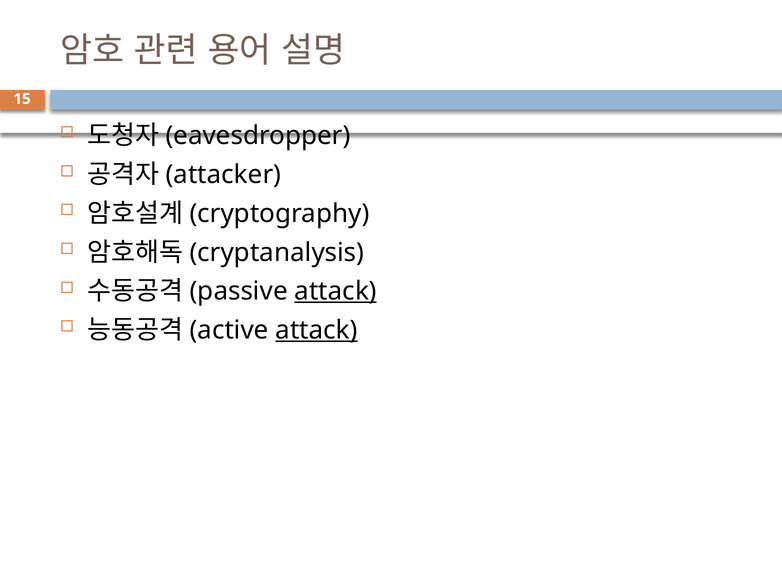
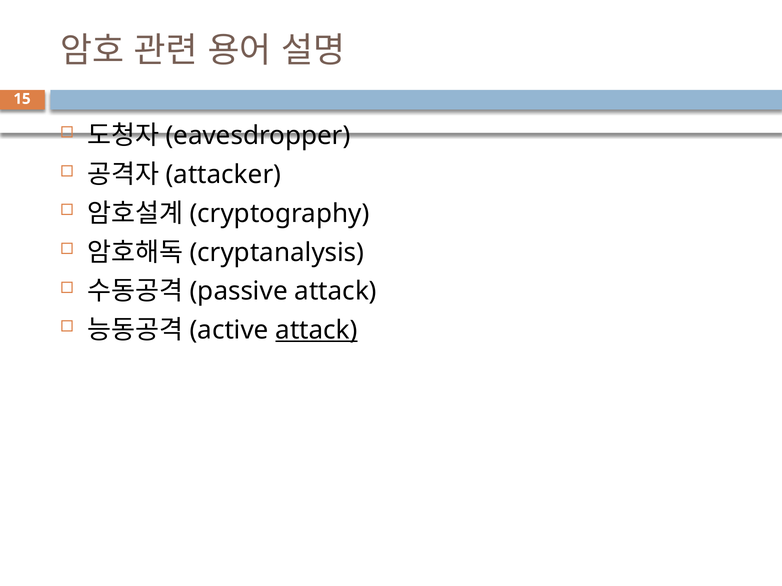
attack at (336, 292) underline: present -> none
